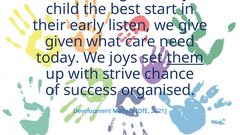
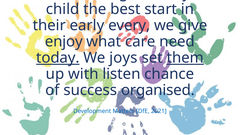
early listen: listen -> every
given: given -> enjoy
today underline: none -> present
strive: strive -> listen
